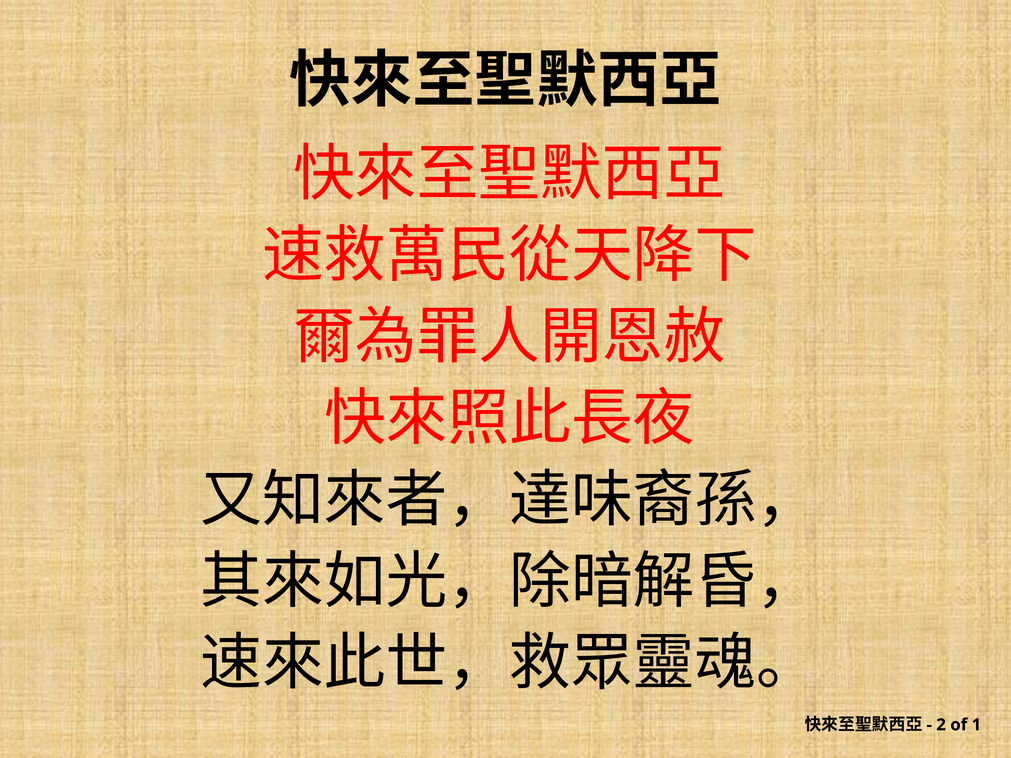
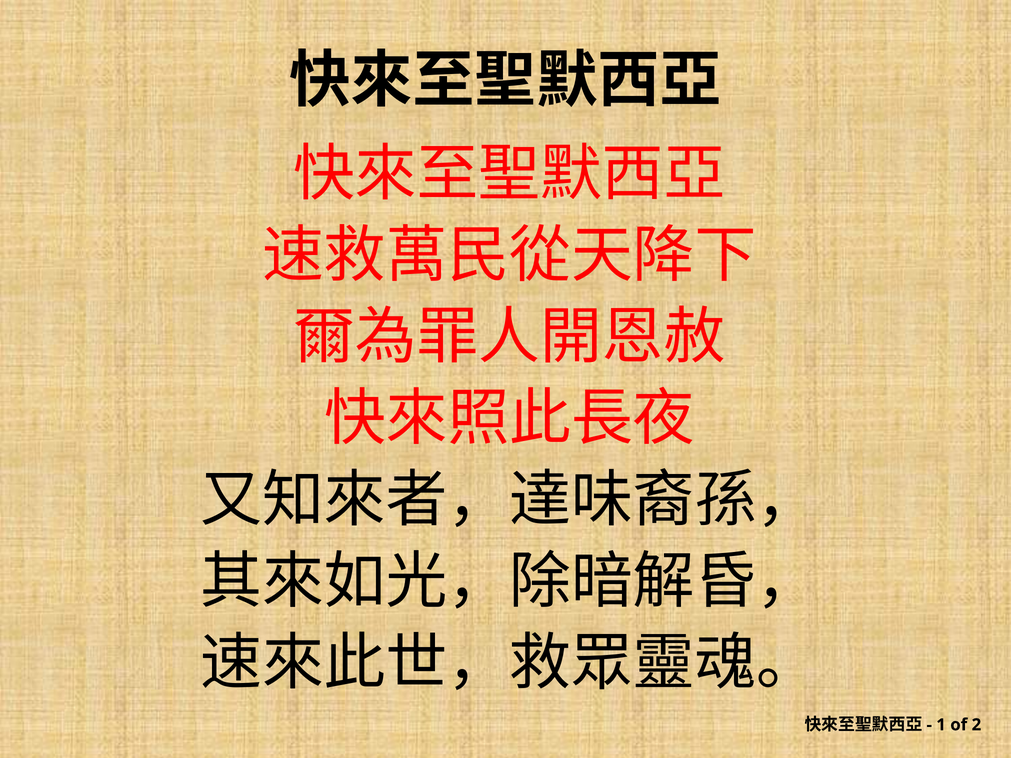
2: 2 -> 1
1: 1 -> 2
